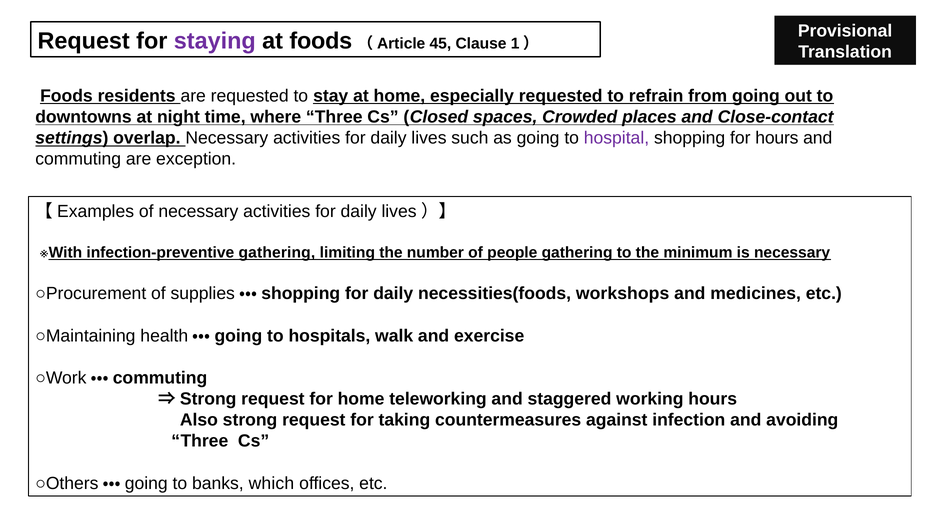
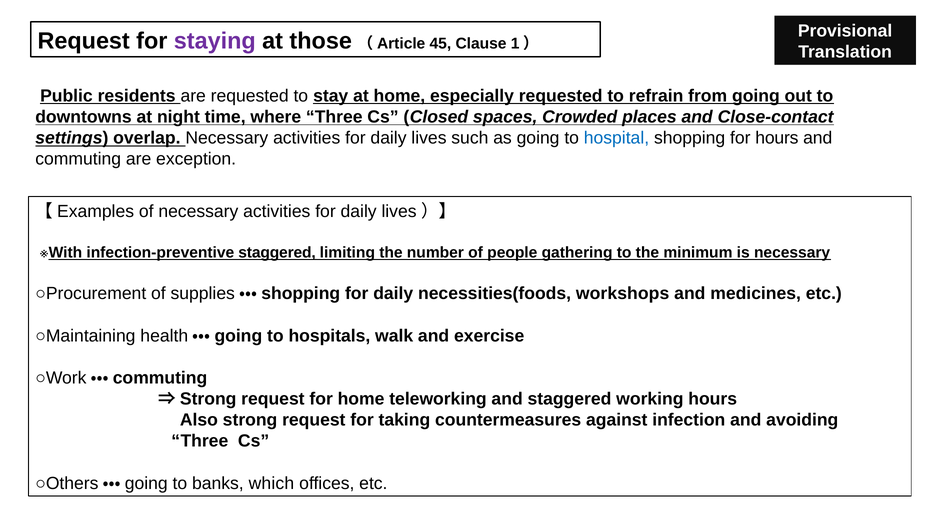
at foods: foods -> those
Foods at (66, 96): Foods -> Public
hospital colour: purple -> blue
infection-preventive gathering: gathering -> staggered
